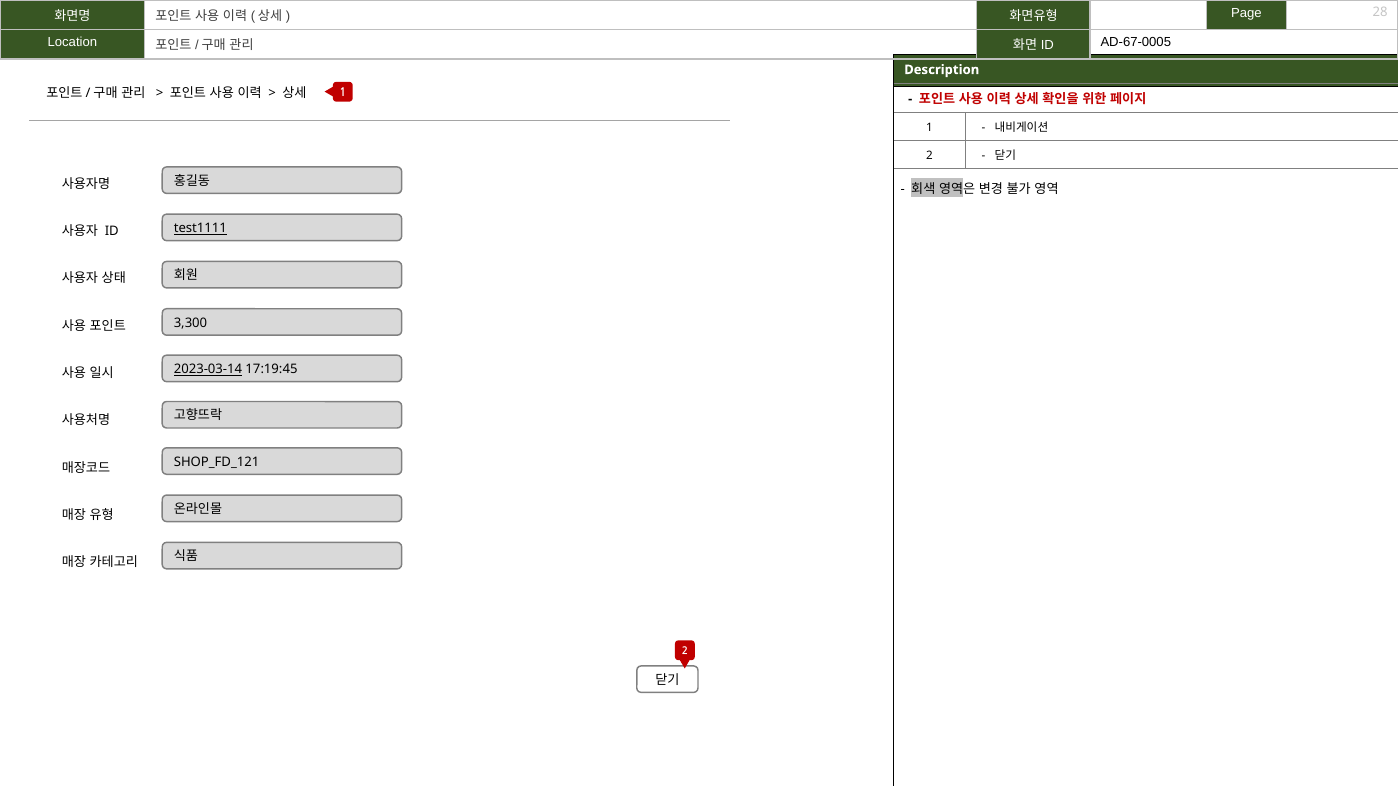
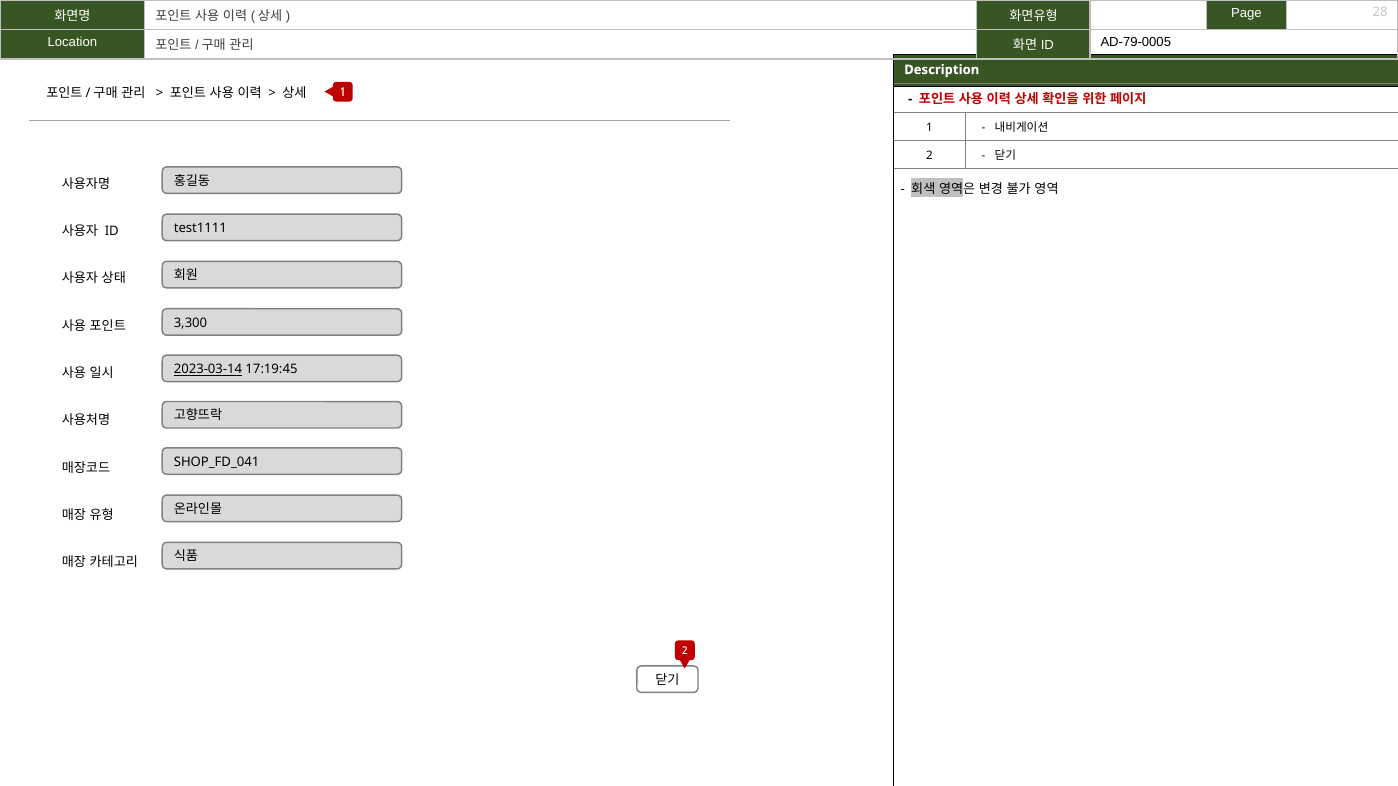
AD-67-0005: AD-67-0005 -> AD-79-0005
test1111 underline: present -> none
SHOP_FD_121: SHOP_FD_121 -> SHOP_FD_041
